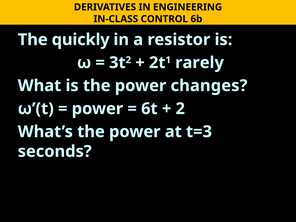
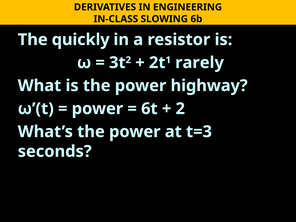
CONTROL: CONTROL -> SLOWING
changes: changes -> highway
